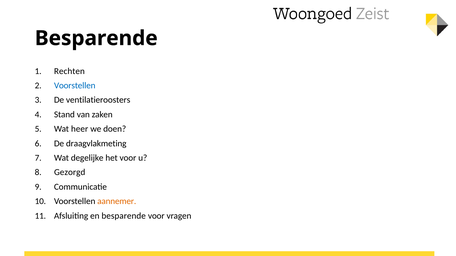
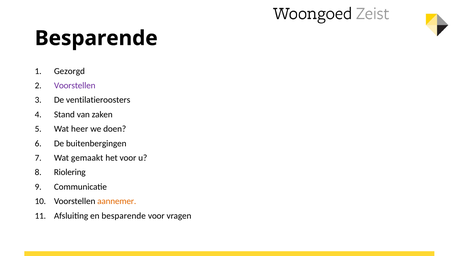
Rechten: Rechten -> Gezorgd
Voorstellen at (75, 86) colour: blue -> purple
draagvlakmeting: draagvlakmeting -> buitenbergingen
degelijke: degelijke -> gemaakt
Gezorgd: Gezorgd -> Riolering
